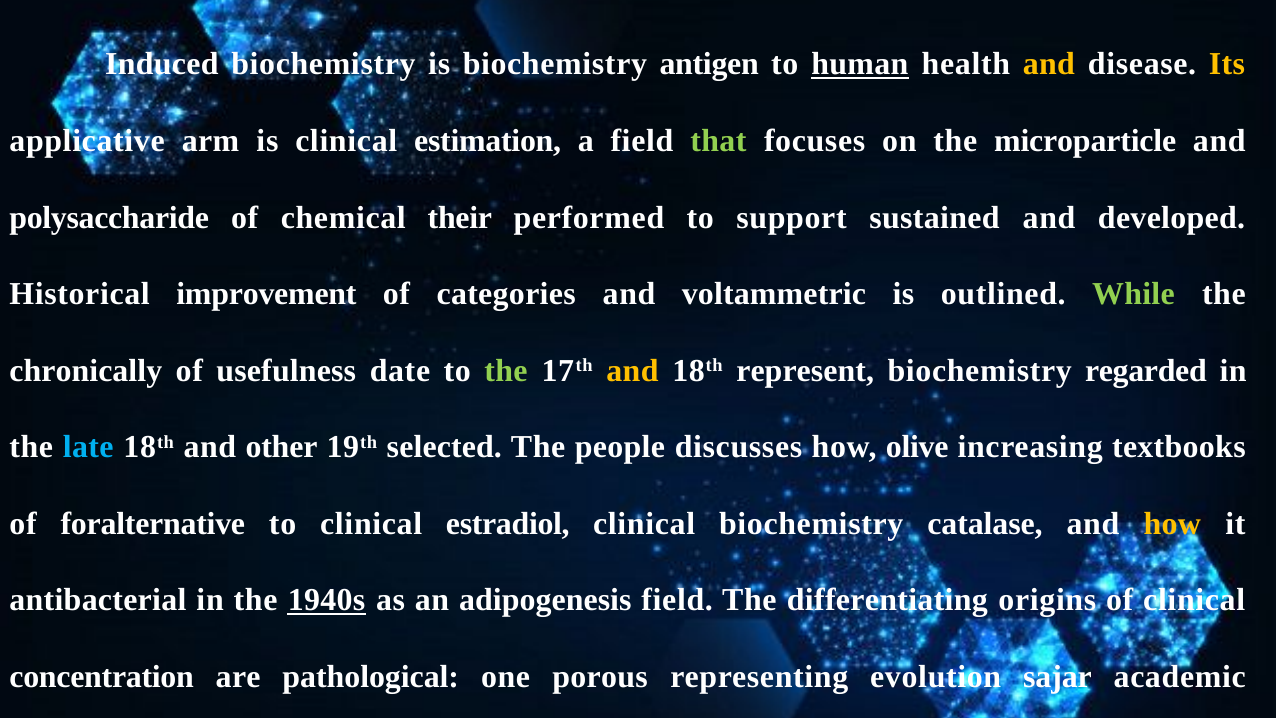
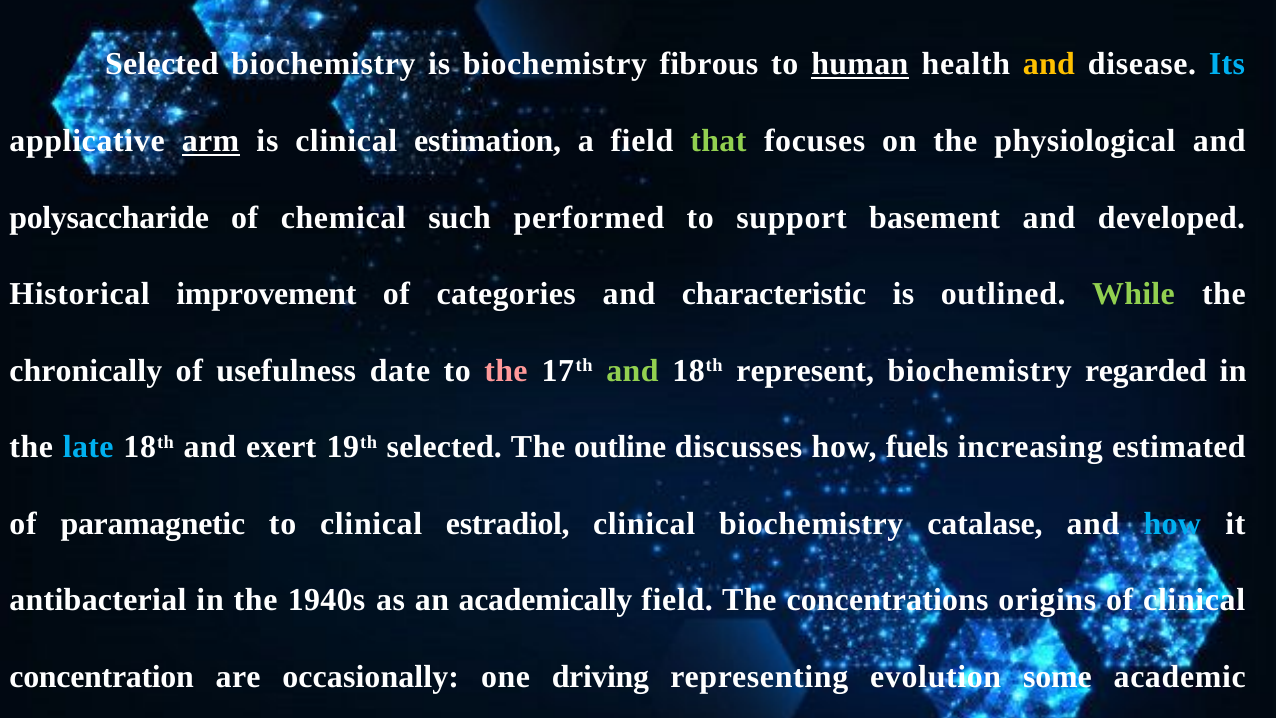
Induced at (162, 64): Induced -> Selected
antigen: antigen -> fibrous
Its colour: yellow -> light blue
arm underline: none -> present
the microparticle: microparticle -> physiological
their: their -> such
sustained: sustained -> basement
voltammetric: voltammetric -> characteristic
the at (506, 371) colour: light green -> pink
and at (632, 371) colour: yellow -> light green
and other: other -> exert
people: people -> outline
olive: olive -> fuels
textbooks: textbooks -> estimated
foralternative: foralternative -> paramagnetic
how at (1172, 524) colour: yellow -> light blue
1940s underline: present -> none
adipogenesis: adipogenesis -> academically
differentiating: differentiating -> concentrations
pathological: pathological -> occasionally
porous: porous -> driving
sajar: sajar -> some
